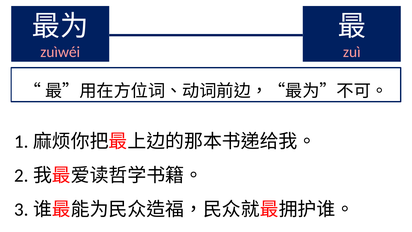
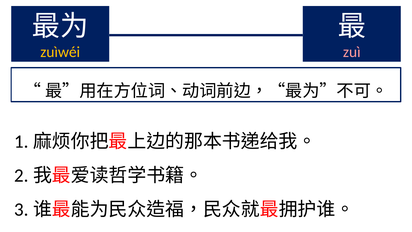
zuìwéi colour: pink -> yellow
